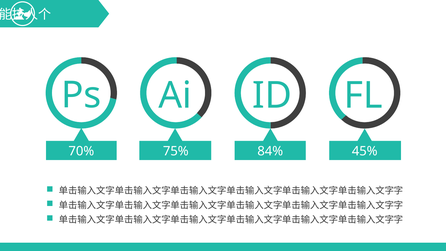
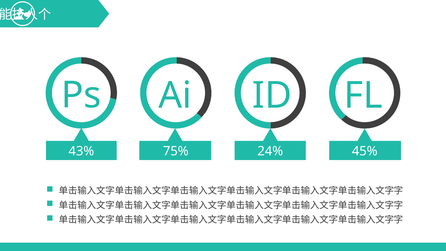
70%: 70% -> 43%
84%: 84% -> 24%
